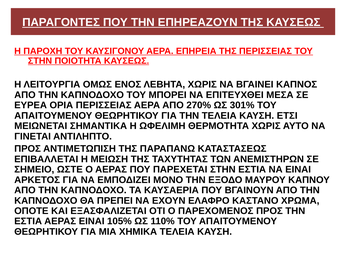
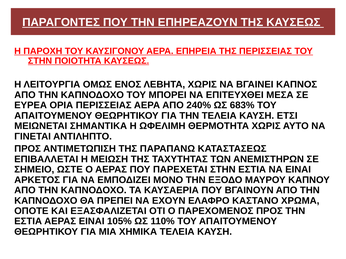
270%: 270% -> 240%
301%: 301% -> 683%
